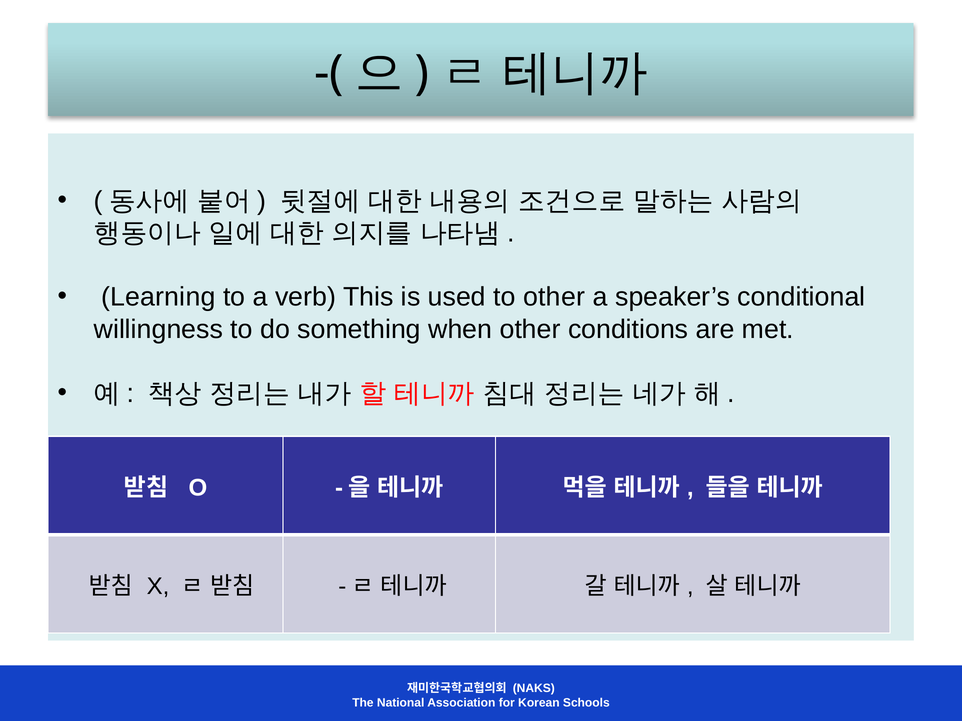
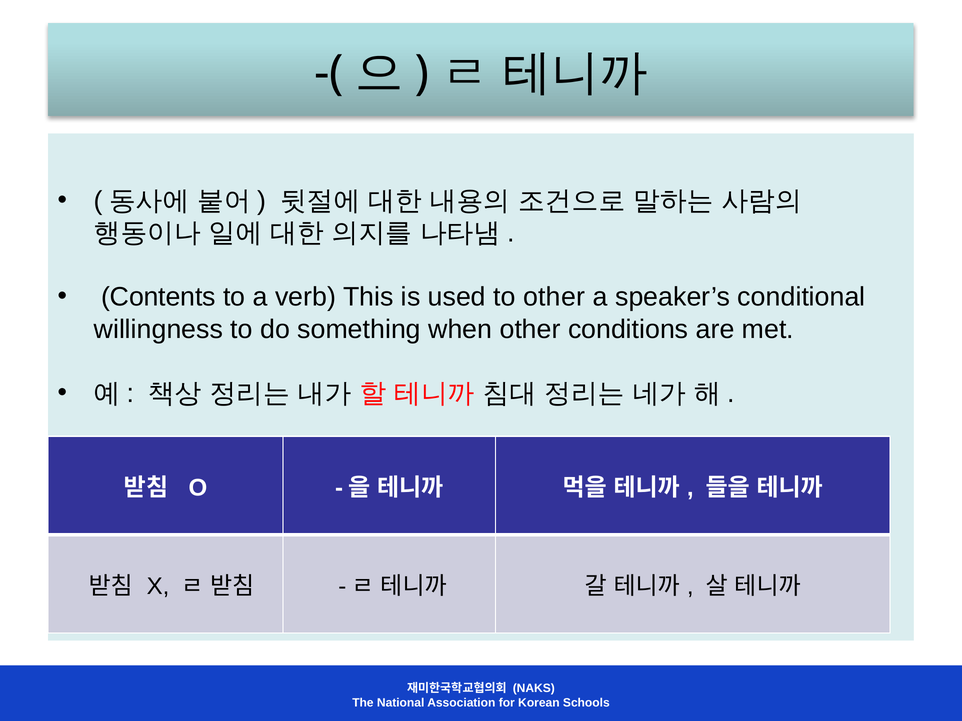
Learning: Learning -> Contents
